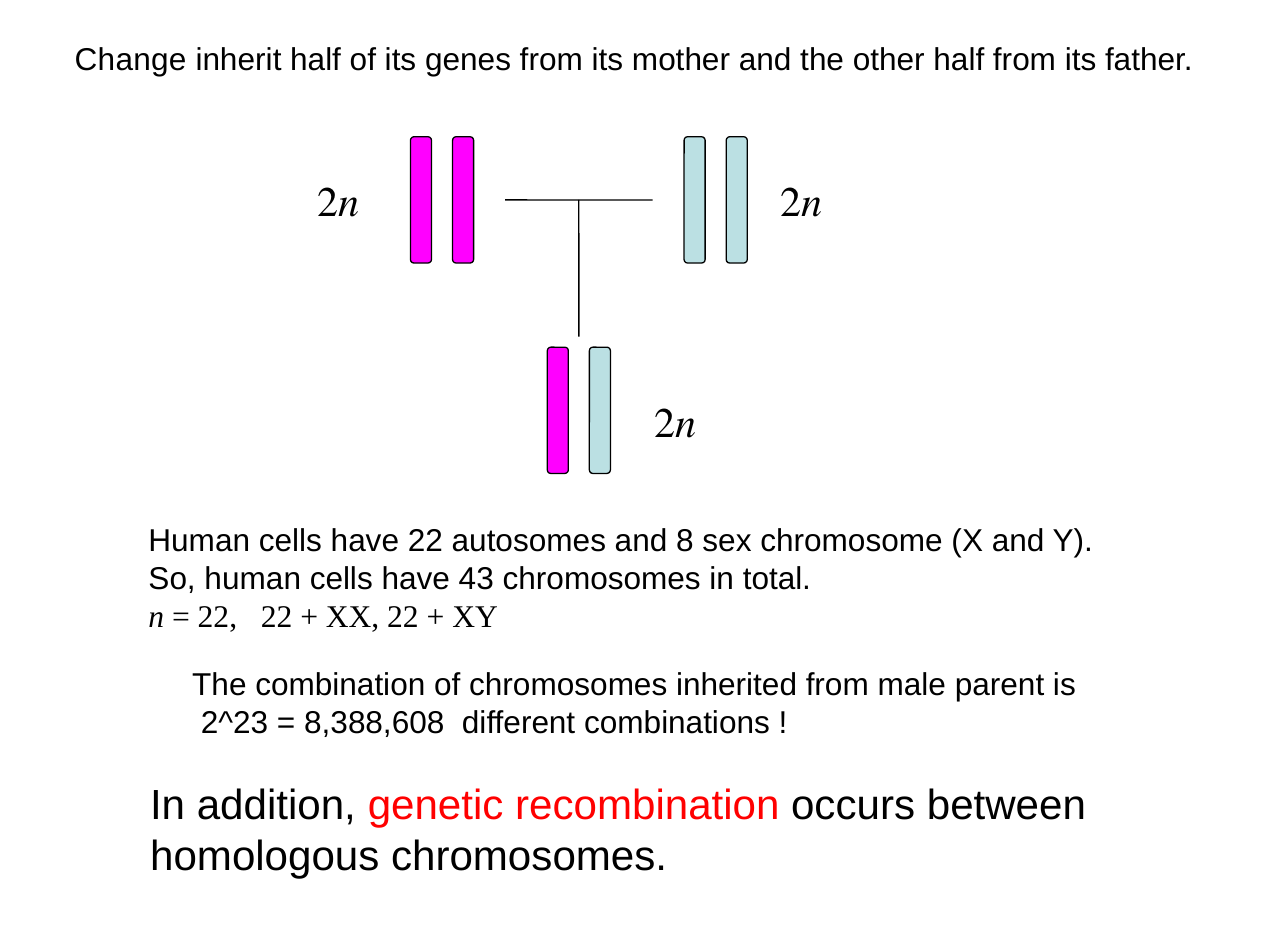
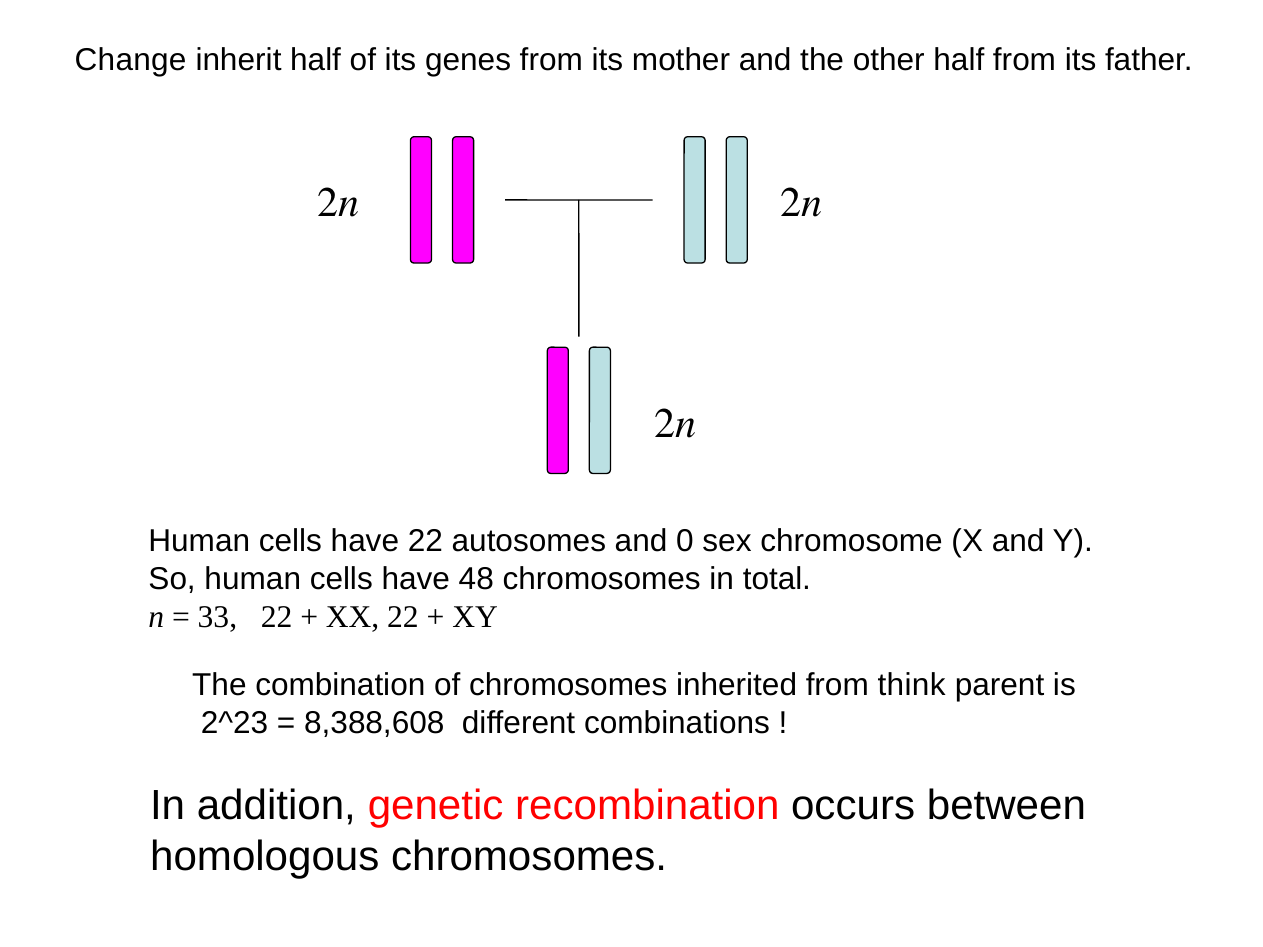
8: 8 -> 0
43: 43 -> 48
22 at (217, 617): 22 -> 33
male: male -> think
